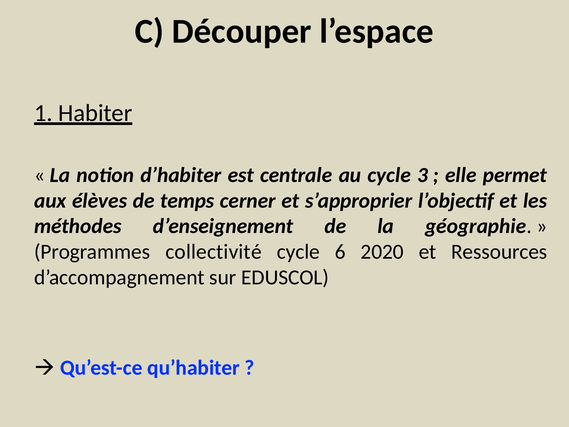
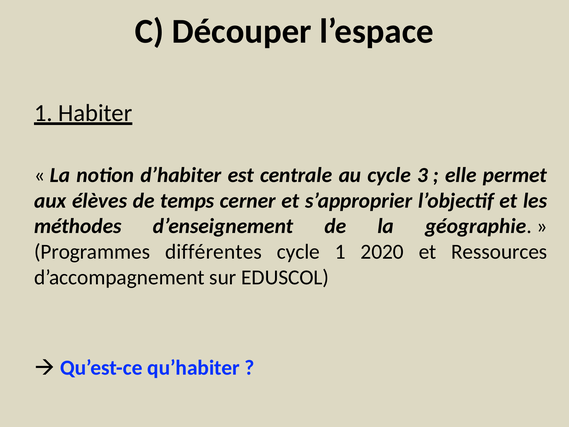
collectivité: collectivité -> différentes
cycle 6: 6 -> 1
